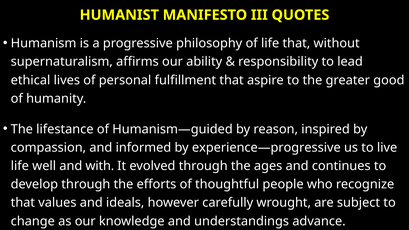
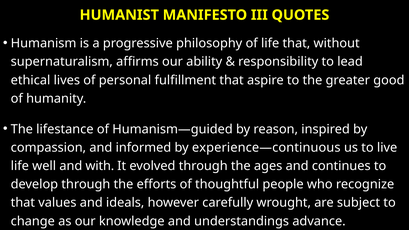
experience—progressive: experience—progressive -> experience—continuous
